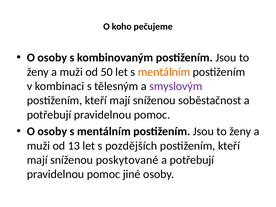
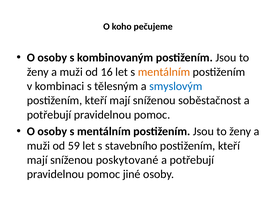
50: 50 -> 16
smyslovým colour: purple -> blue
13: 13 -> 59
pozdějších: pozdějších -> stavebního
